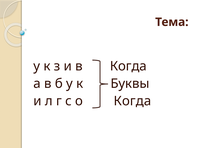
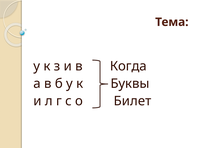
о Когда: Когда -> Билет
